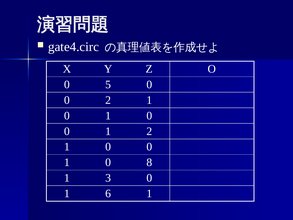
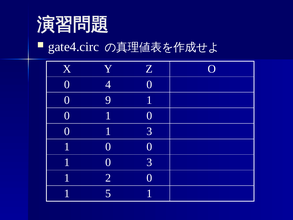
5: 5 -> 4
0 2: 2 -> 9
1 2: 2 -> 3
0 8: 8 -> 3
3: 3 -> 2
6: 6 -> 5
